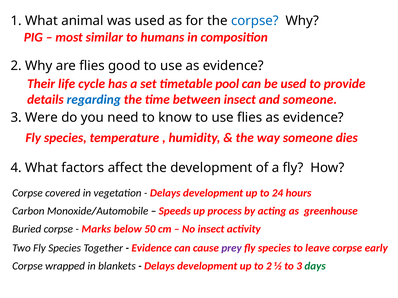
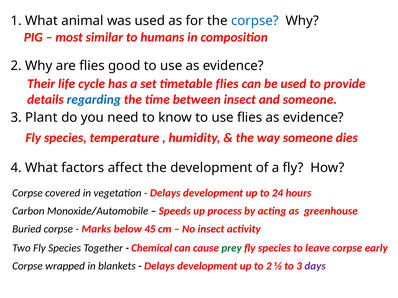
timetable pool: pool -> flies
Were: Were -> Plant
50: 50 -> 45
Evidence at (152, 248): Evidence -> Chemical
prey colour: purple -> green
days colour: green -> purple
